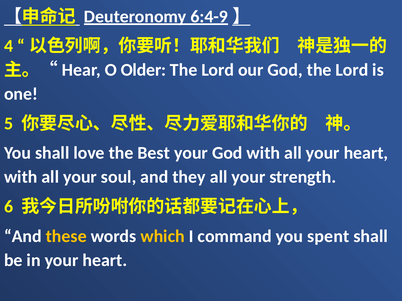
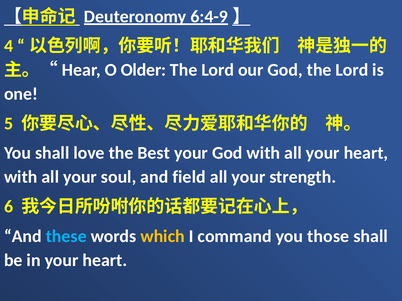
they: they -> field
these colour: yellow -> light blue
spent: spent -> those
